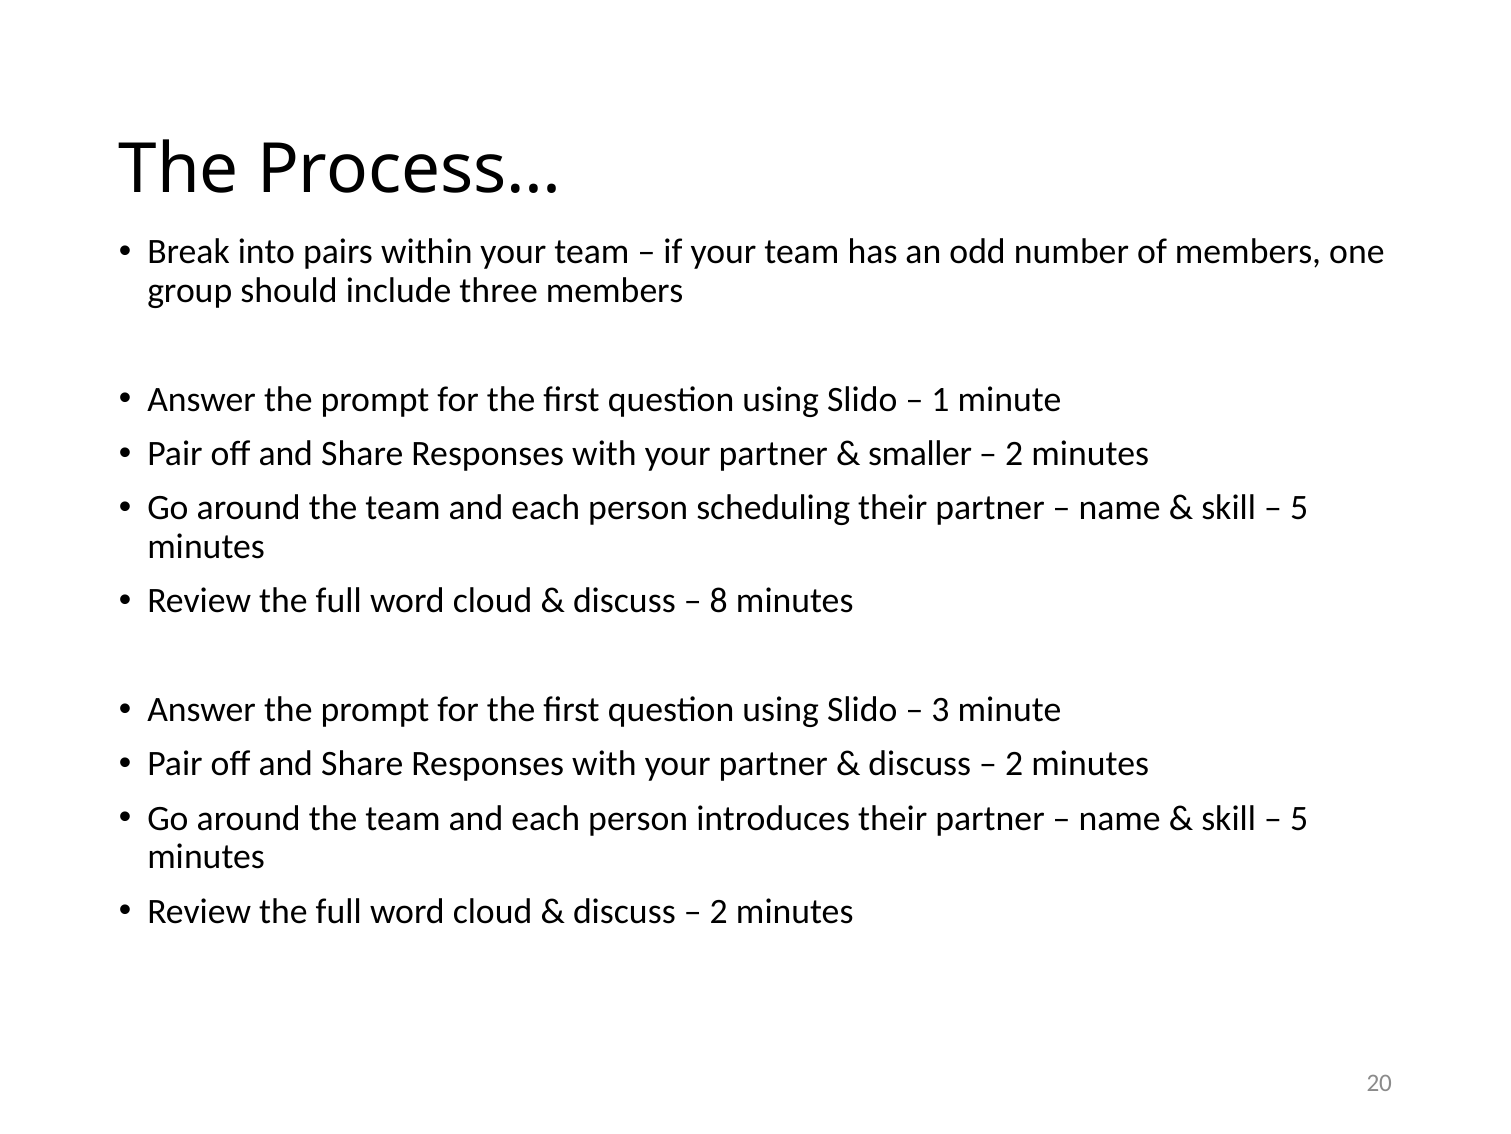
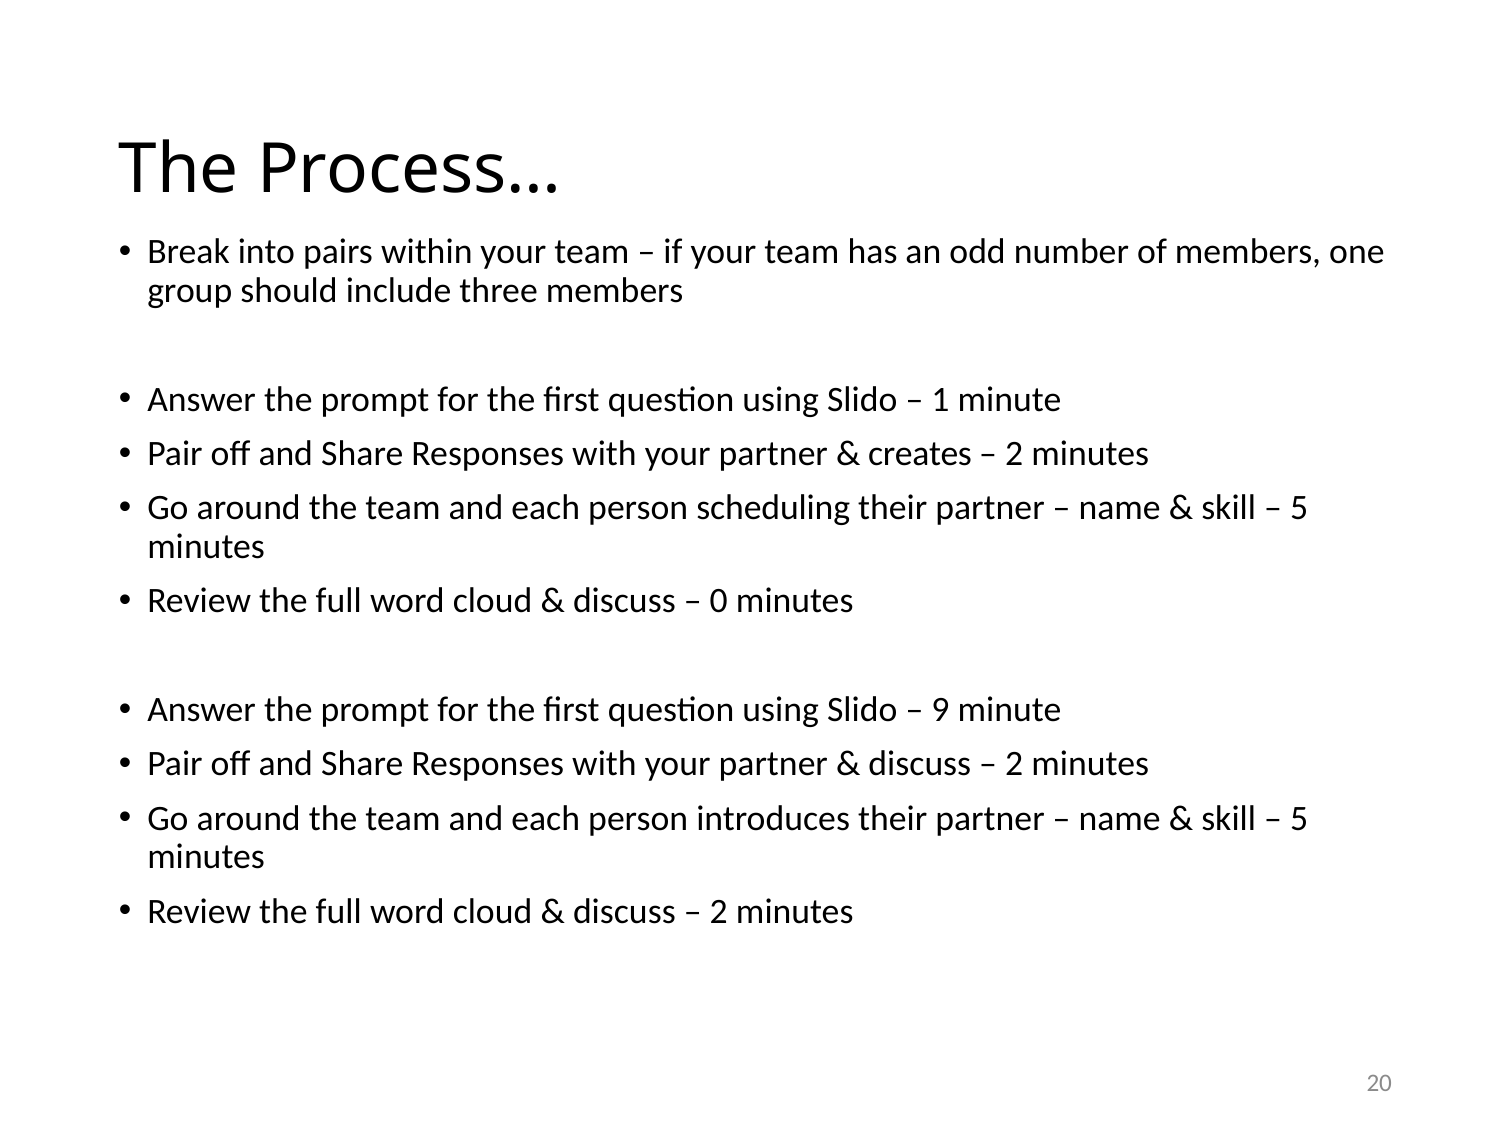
smaller: smaller -> creates
8: 8 -> 0
3: 3 -> 9
